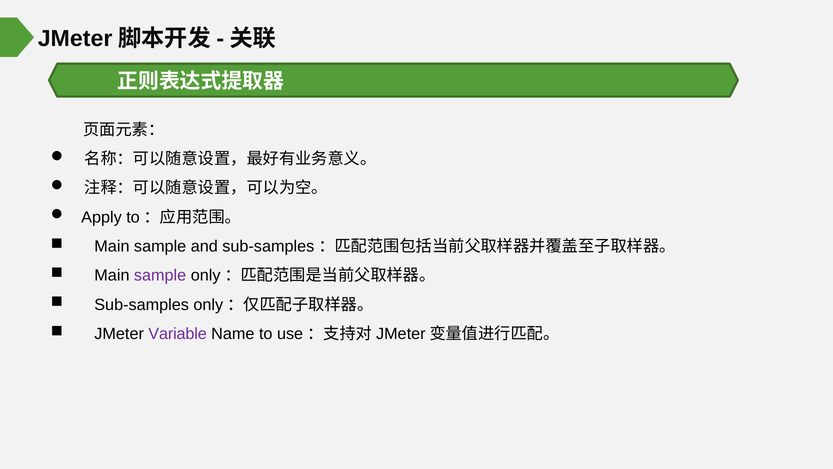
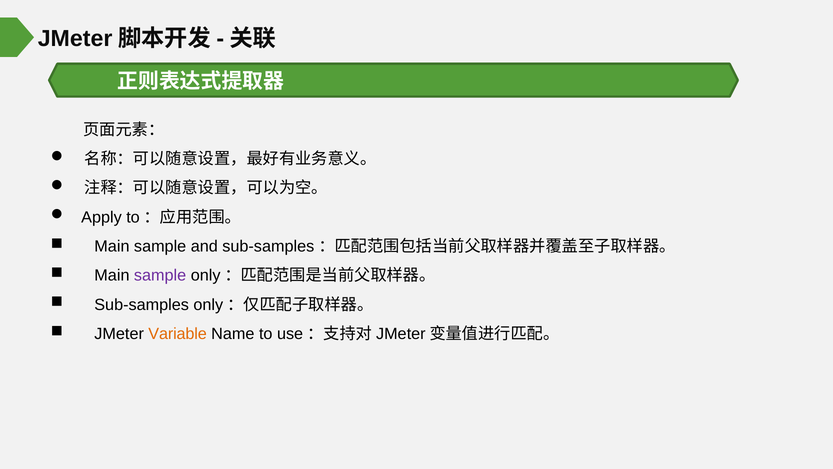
Variable colour: purple -> orange
